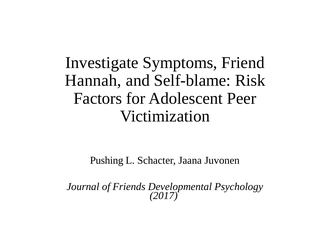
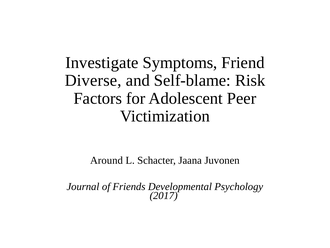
Hannah: Hannah -> Diverse
Pushing: Pushing -> Around
